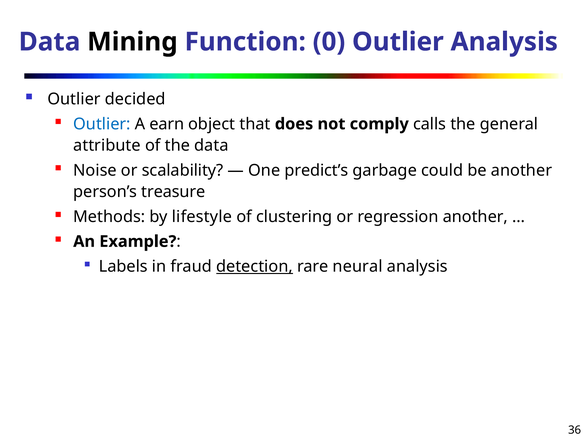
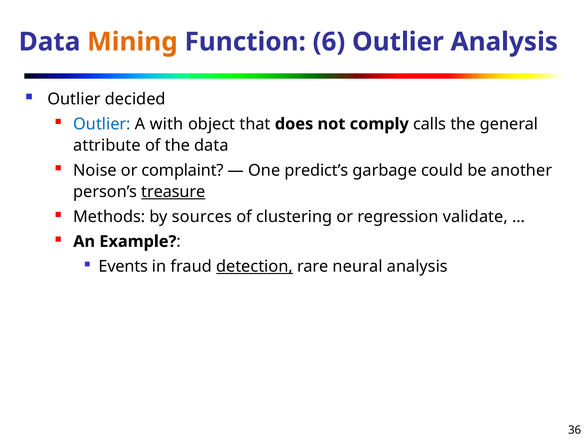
Mining colour: black -> orange
0: 0 -> 6
earn: earn -> with
scalability: scalability -> complaint
treasure underline: none -> present
lifestyle: lifestyle -> sources
regression another: another -> validate
Labels: Labels -> Events
